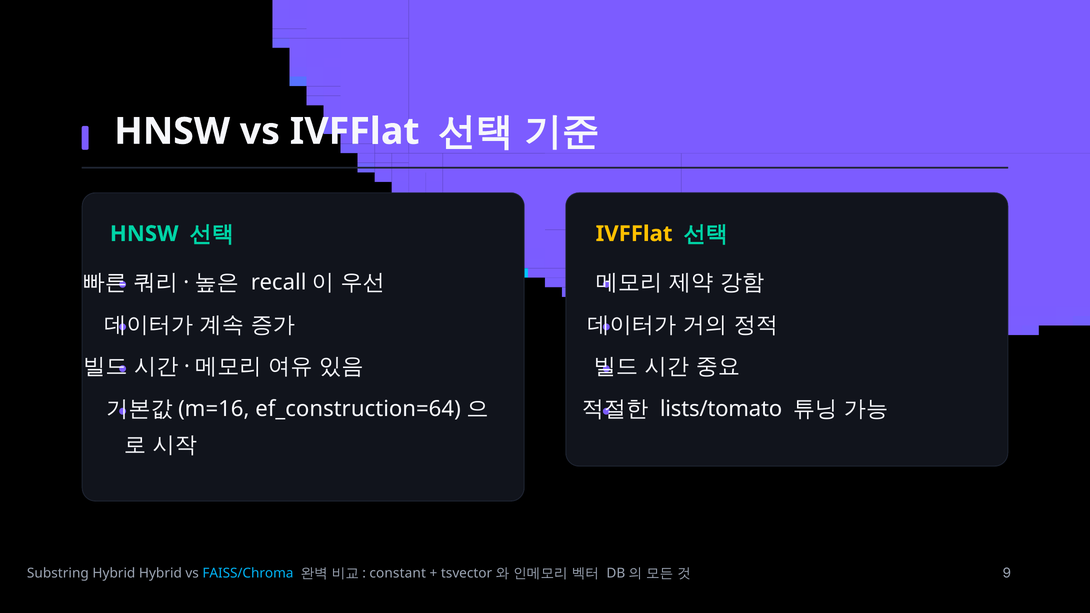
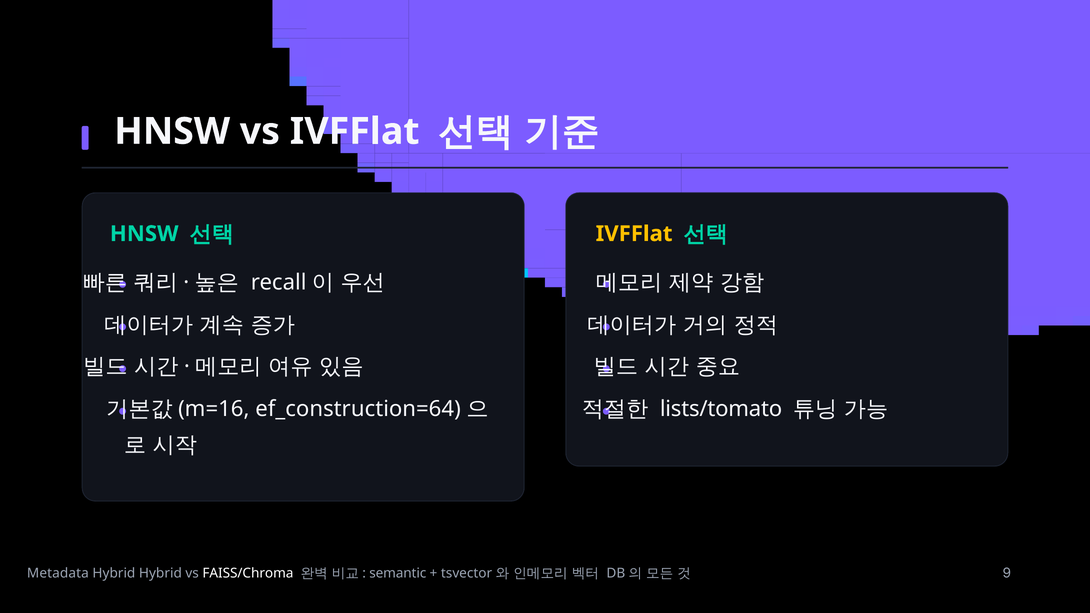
Substring: Substring -> Metadata
FAISS/Chroma colour: light blue -> white
constant: constant -> semantic
